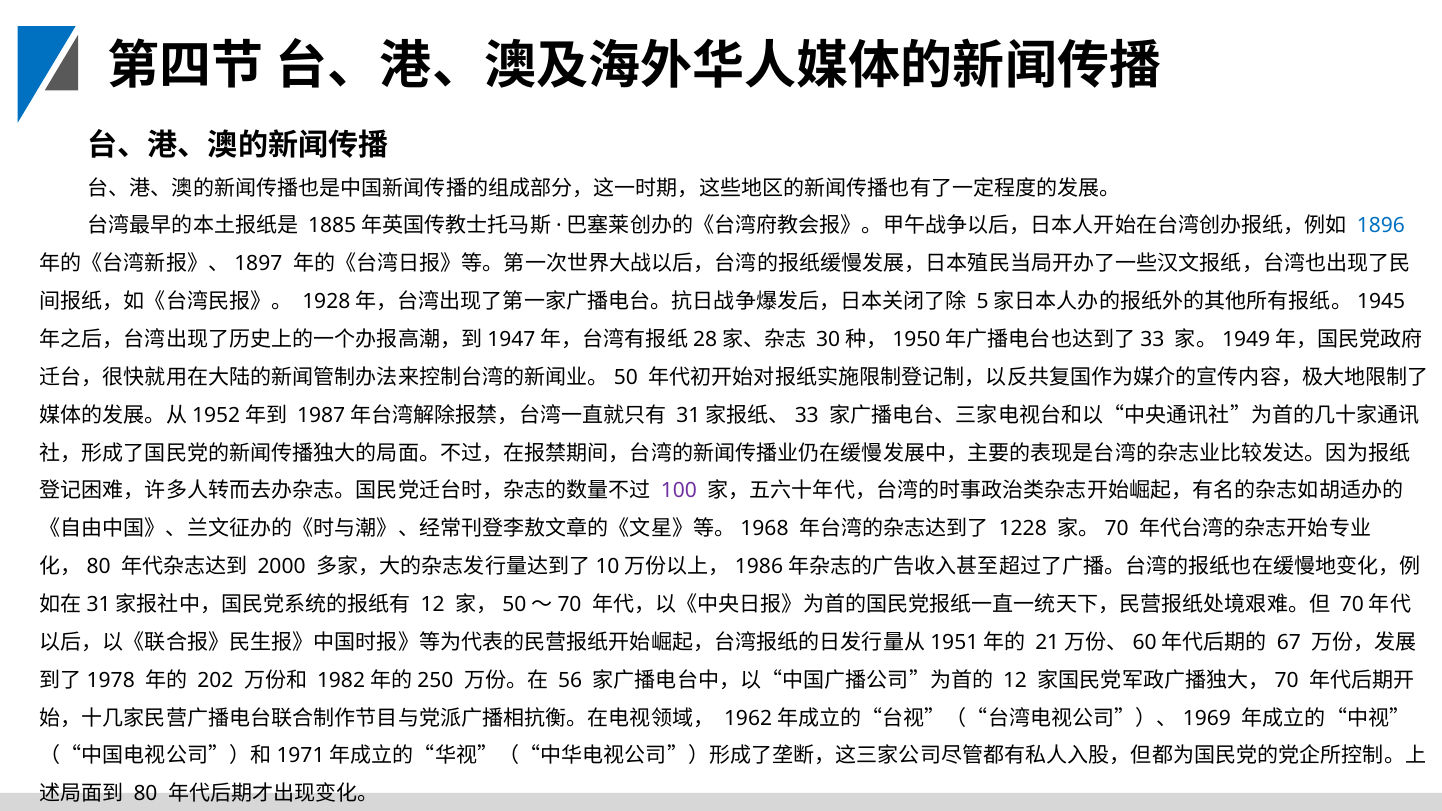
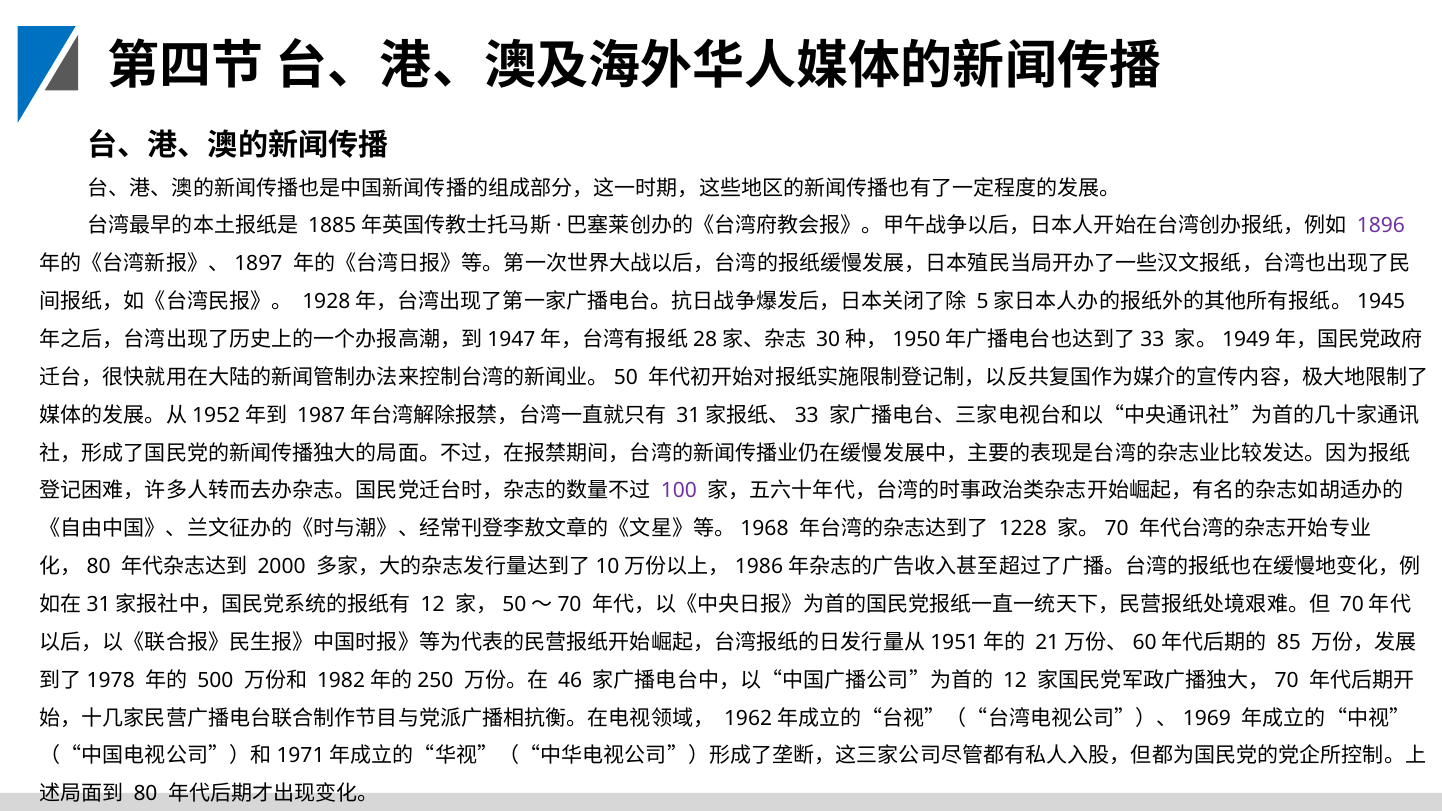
1896 colour: blue -> purple
67: 67 -> 85
202: 202 -> 500
56: 56 -> 46
